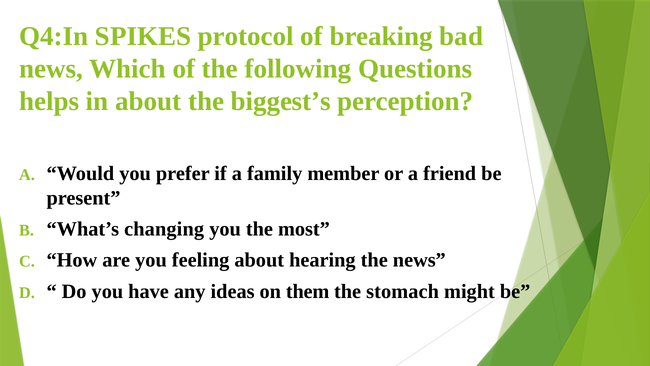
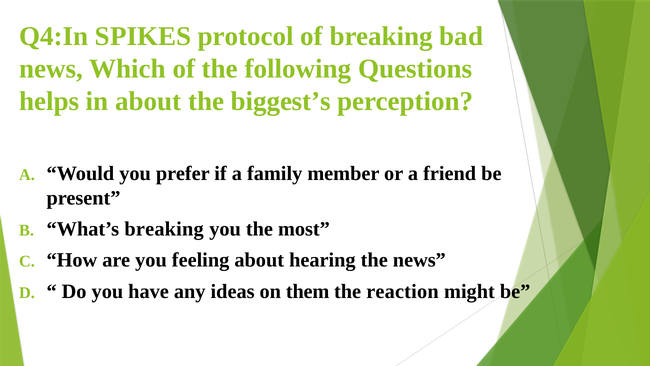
What’s changing: changing -> breaking
stomach: stomach -> reaction
